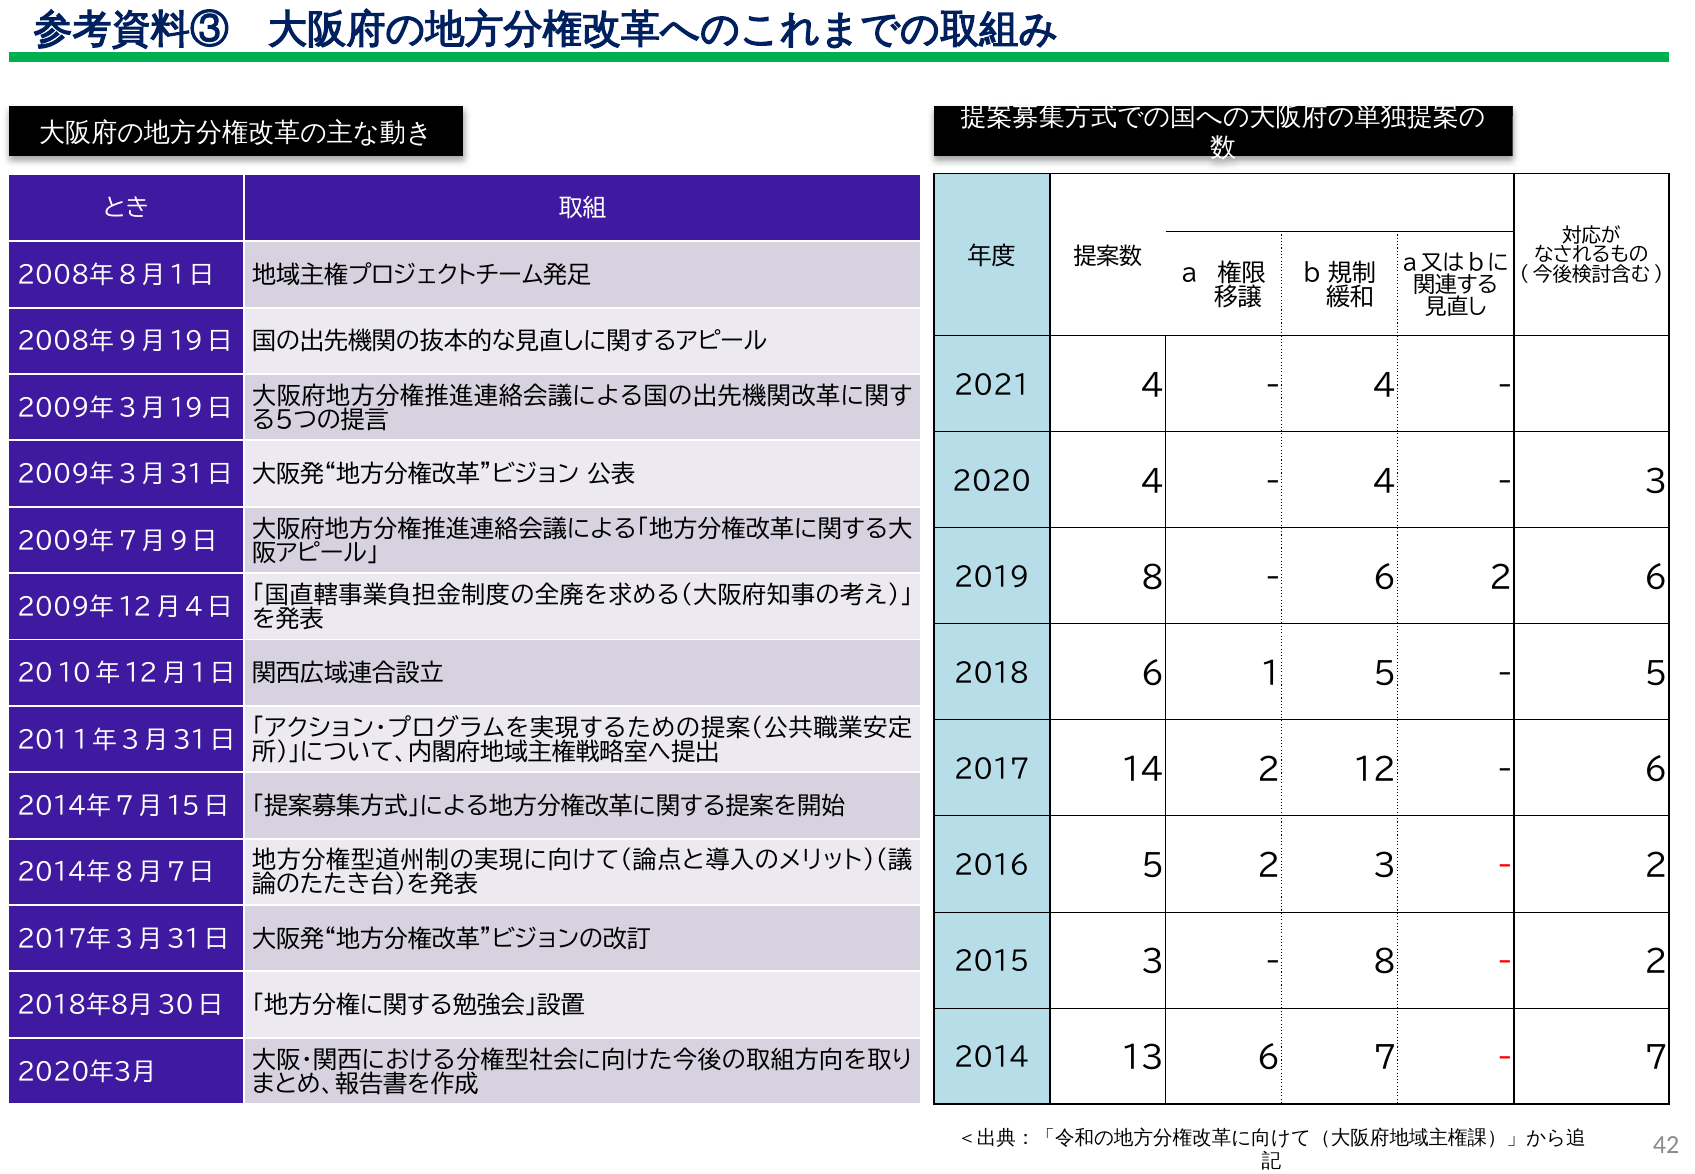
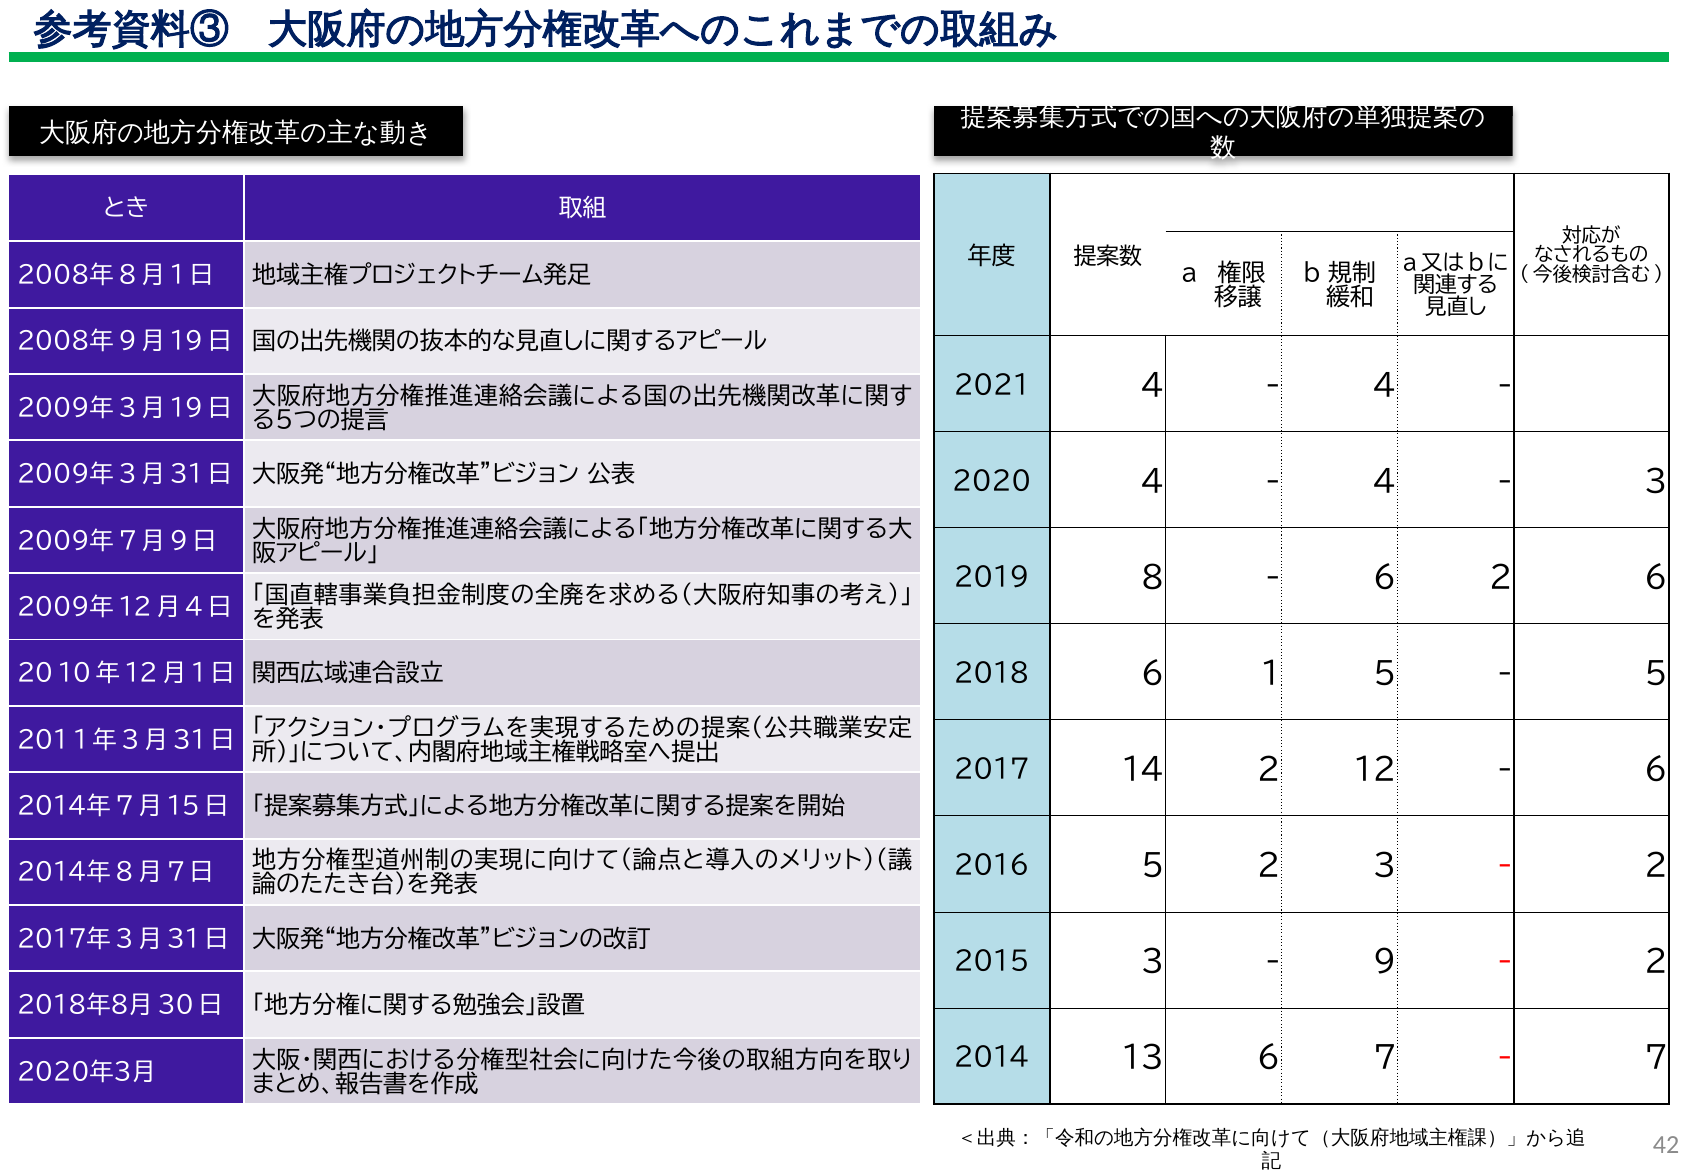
8 at (1385, 962): 8 -> 9
